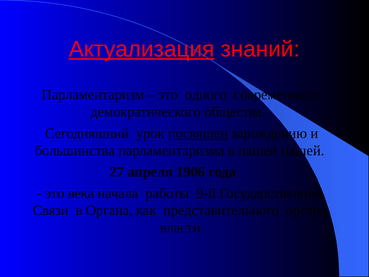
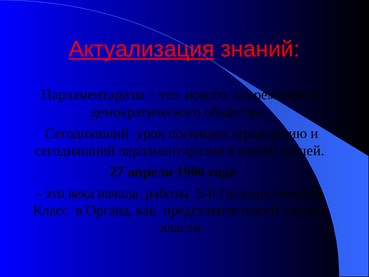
одного: одного -> нового
посвящен underline: present -> none
большинства at (75, 150): большинства -> сегодняшний
9-й: 9-й -> 5-й
Связи: Связи -> Класс
